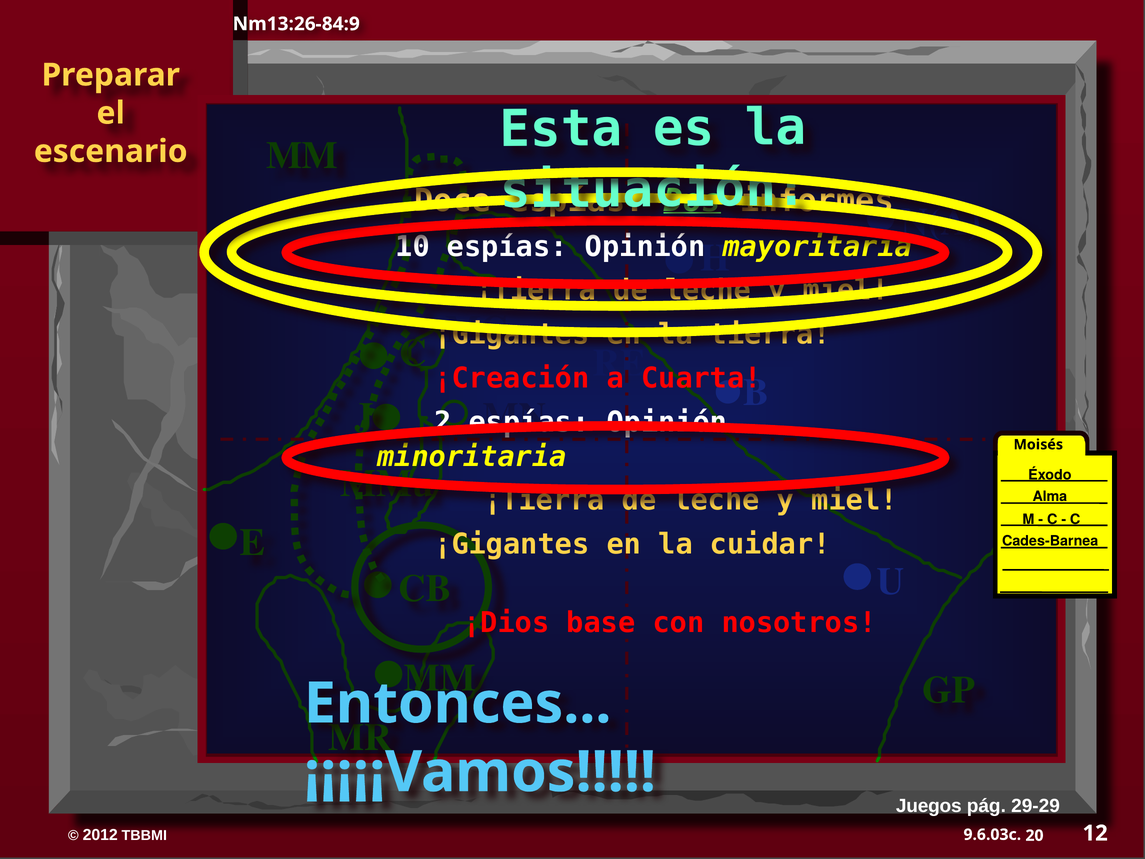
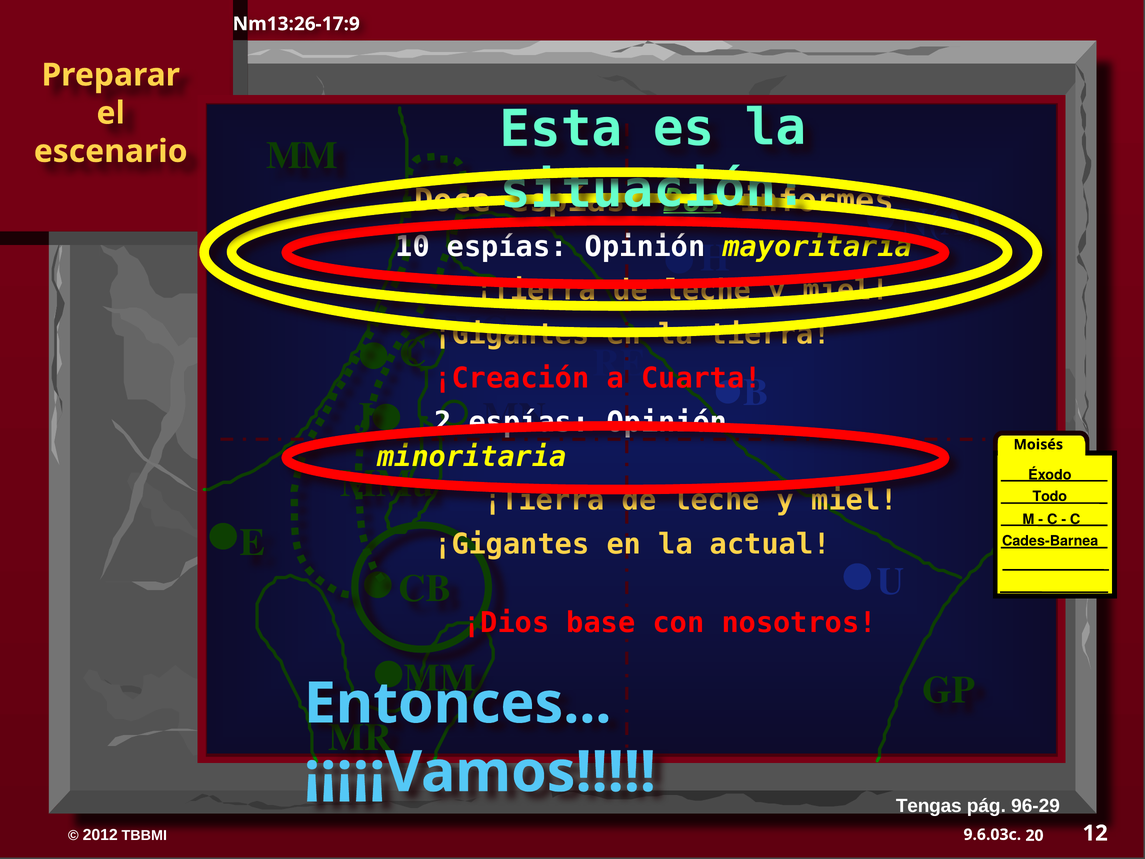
Nm13:26-84:9: Nm13:26-84:9 -> Nm13:26-17:9
Alma: Alma -> Todo
cuidar: cuidar -> actual
Juegos: Juegos -> Tengas
29-29: 29-29 -> 96-29
